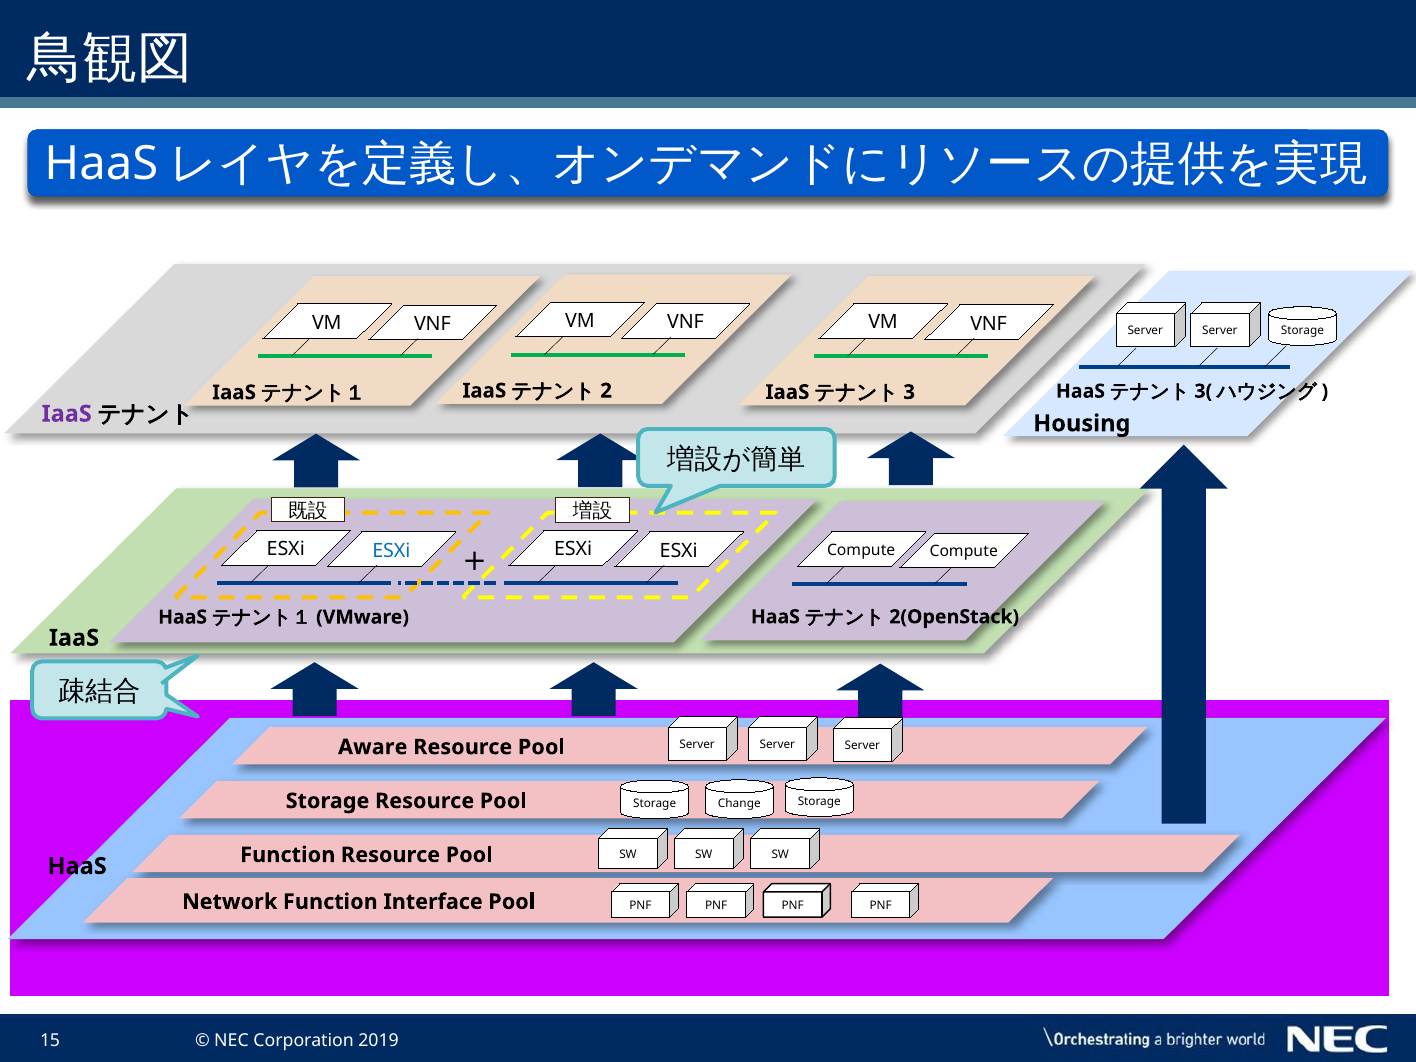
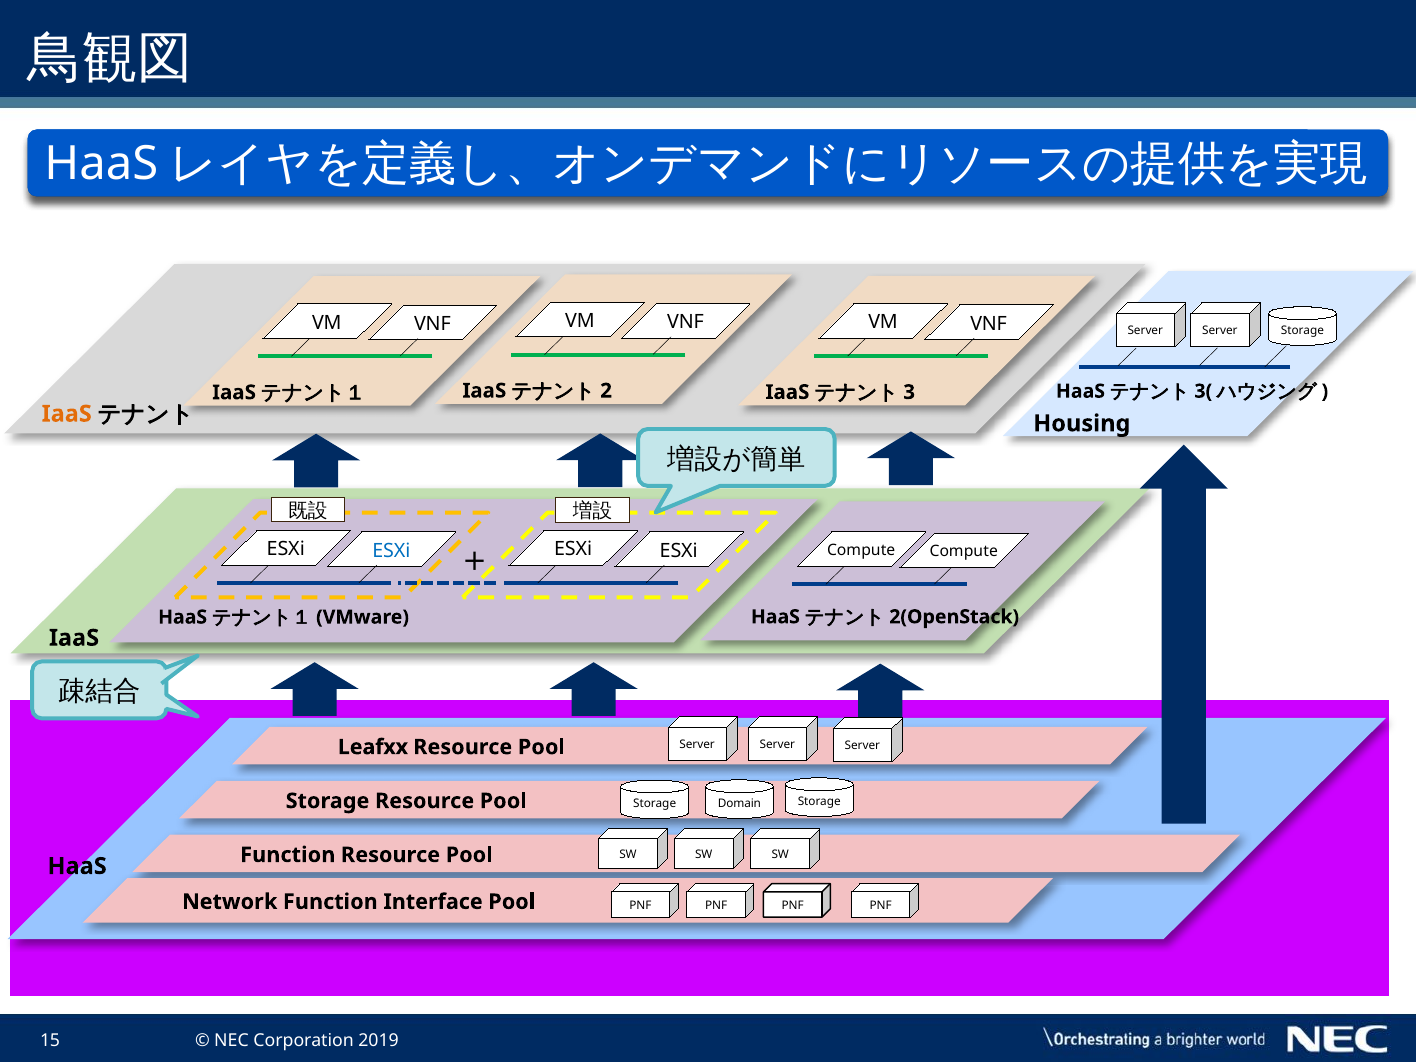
IaaS at (67, 414) colour: purple -> orange
Aware: Aware -> Leafxx
Change: Change -> Domain
